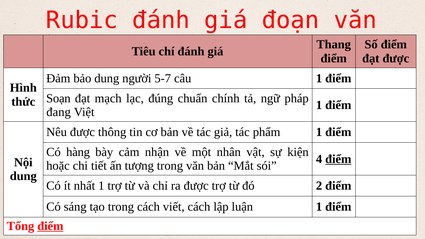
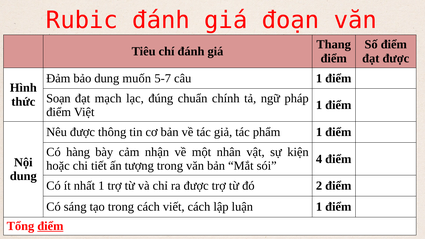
người: người -> muốn
đang at (59, 112): đang -> điểm
điểm at (338, 159) underline: present -> none
